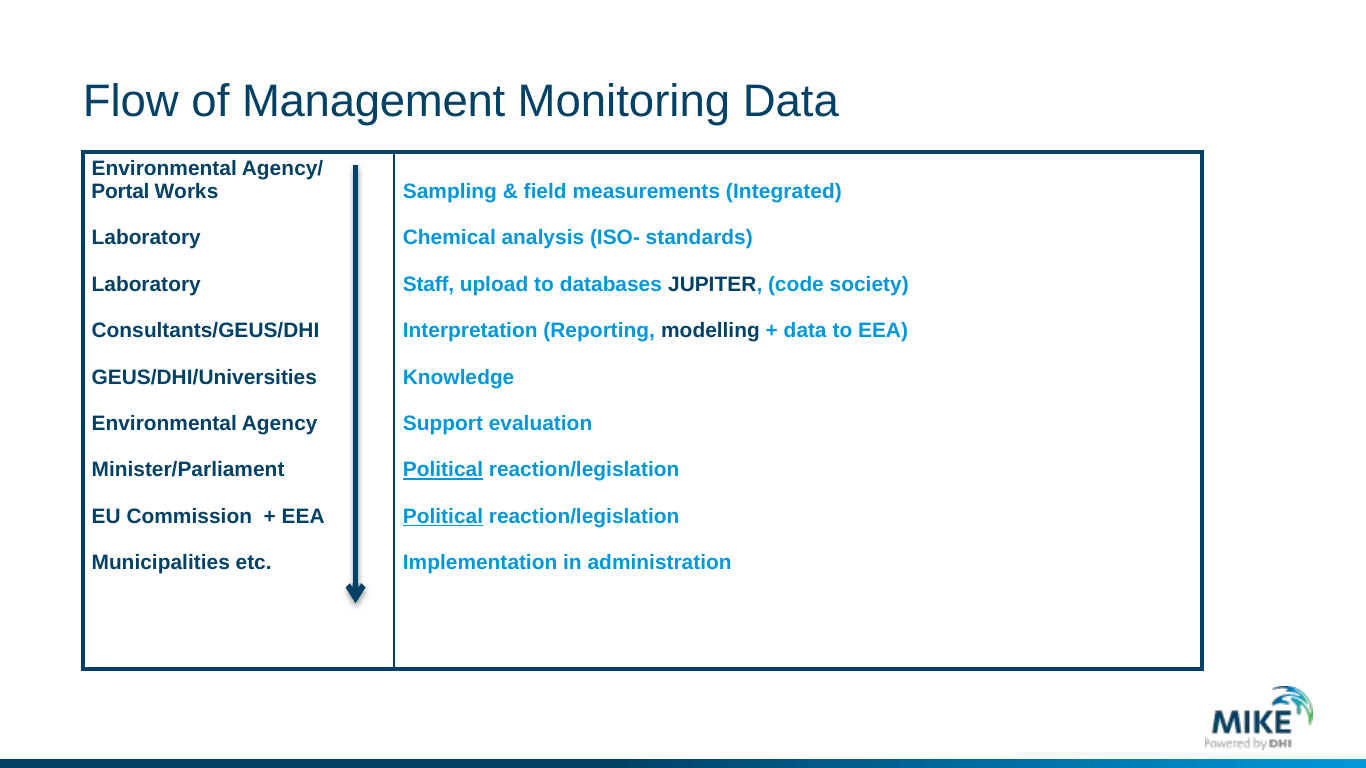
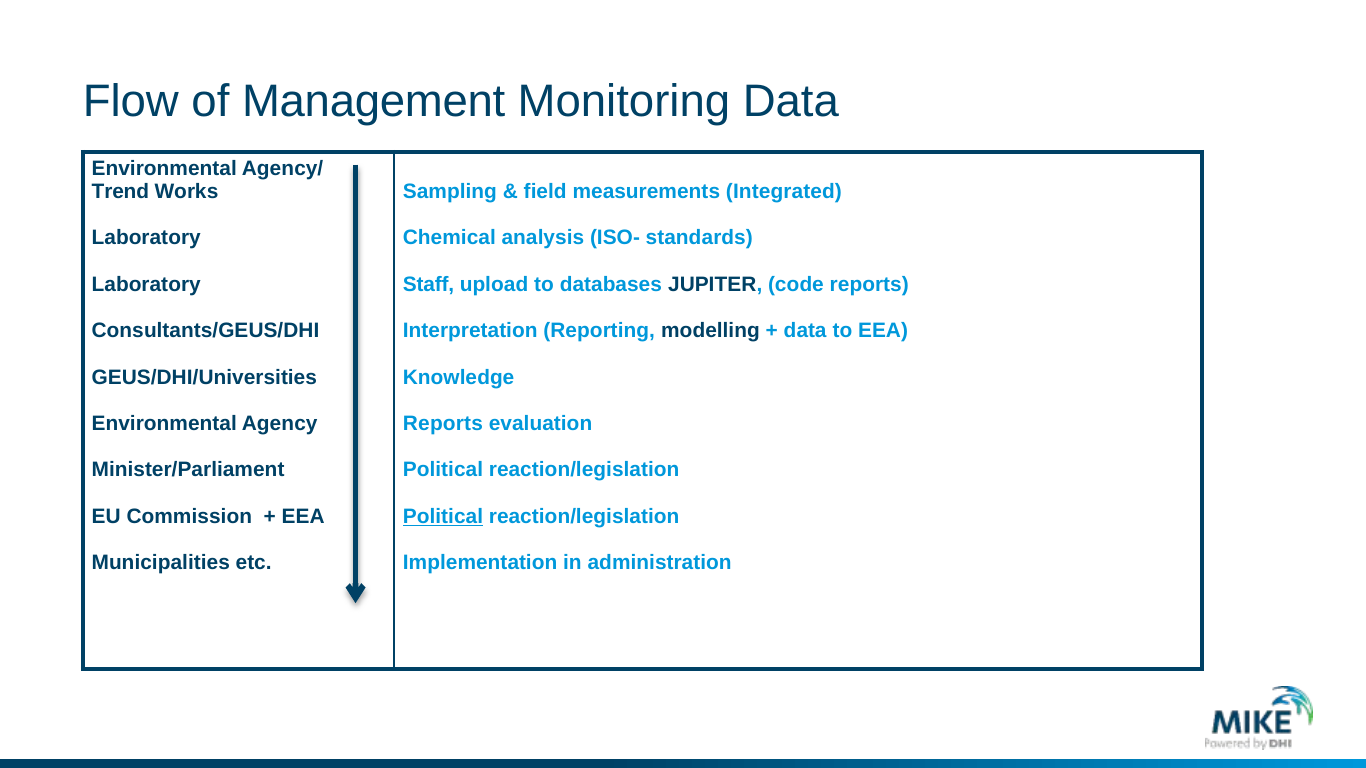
Portal: Portal -> Trend
code society: society -> reports
Support at (443, 424): Support -> Reports
Political at (443, 470) underline: present -> none
